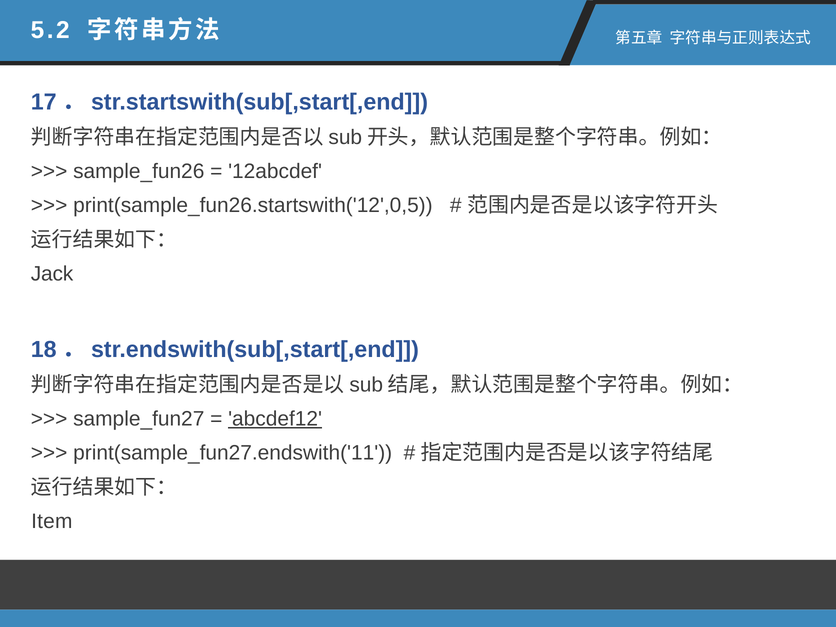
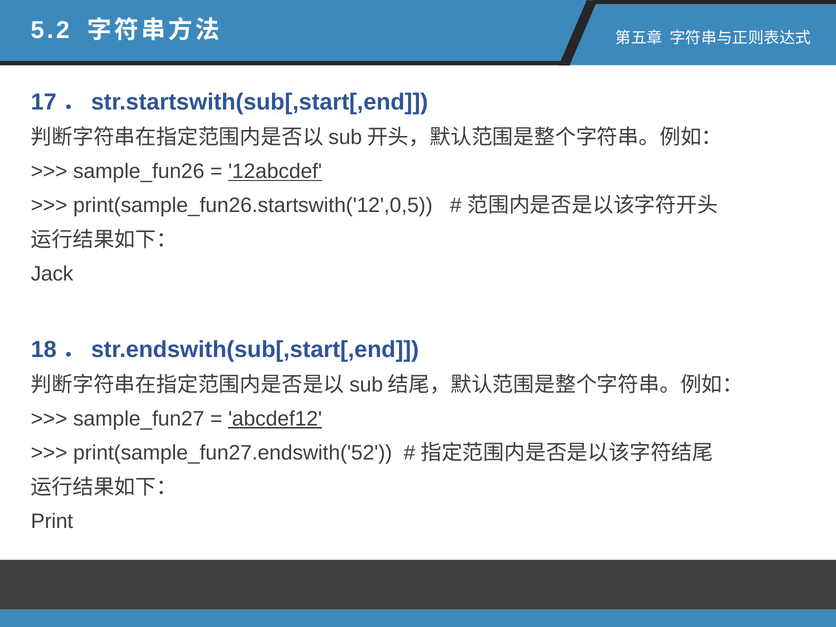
12abcdef underline: none -> present
print(sample_fun27.endswith('11: print(sample_fun27.endswith('11 -> print(sample_fun27.endswith('52
Item: Item -> Print
